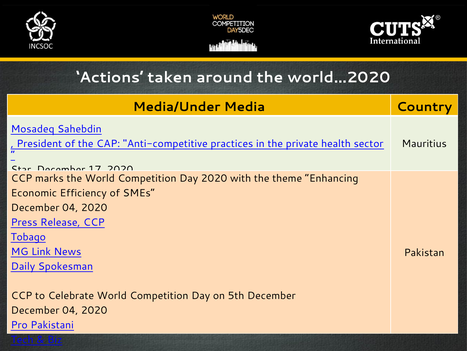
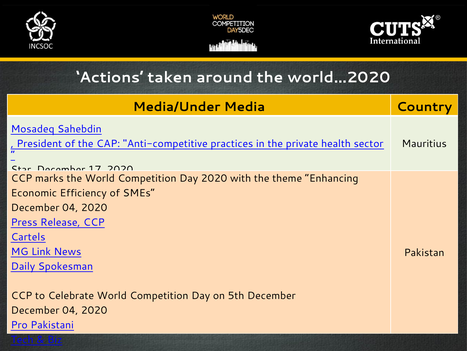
Tobago: Tobago -> Cartels
